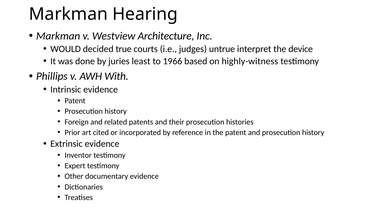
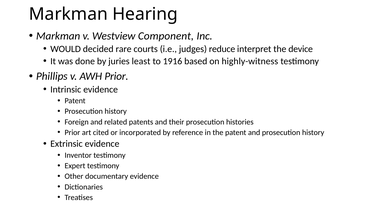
Architecture: Architecture -> Component
true: true -> rare
untrue: untrue -> reduce
1966: 1966 -> 1916
AWH With: With -> Prior
